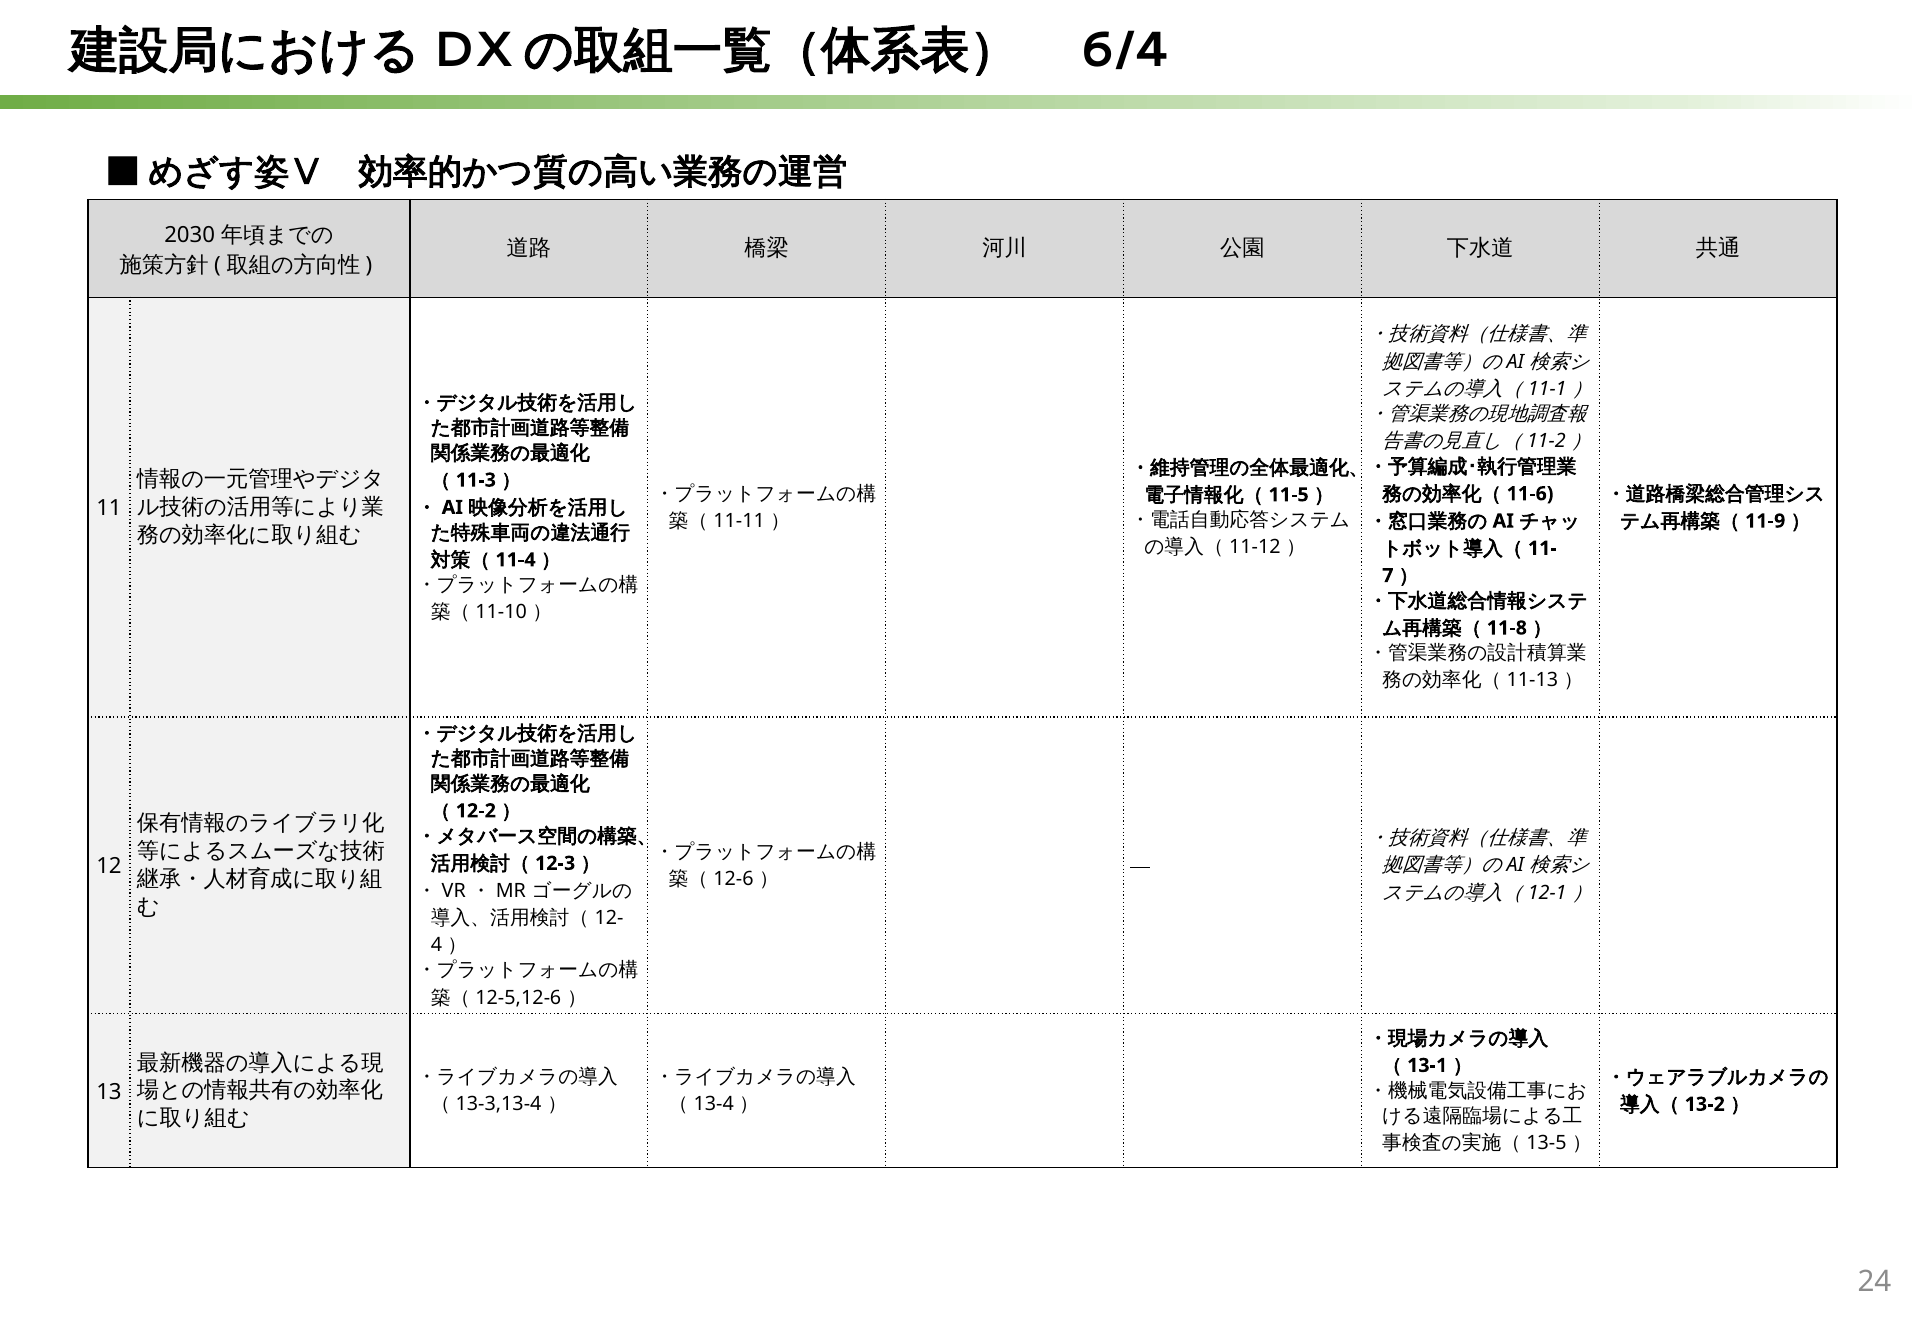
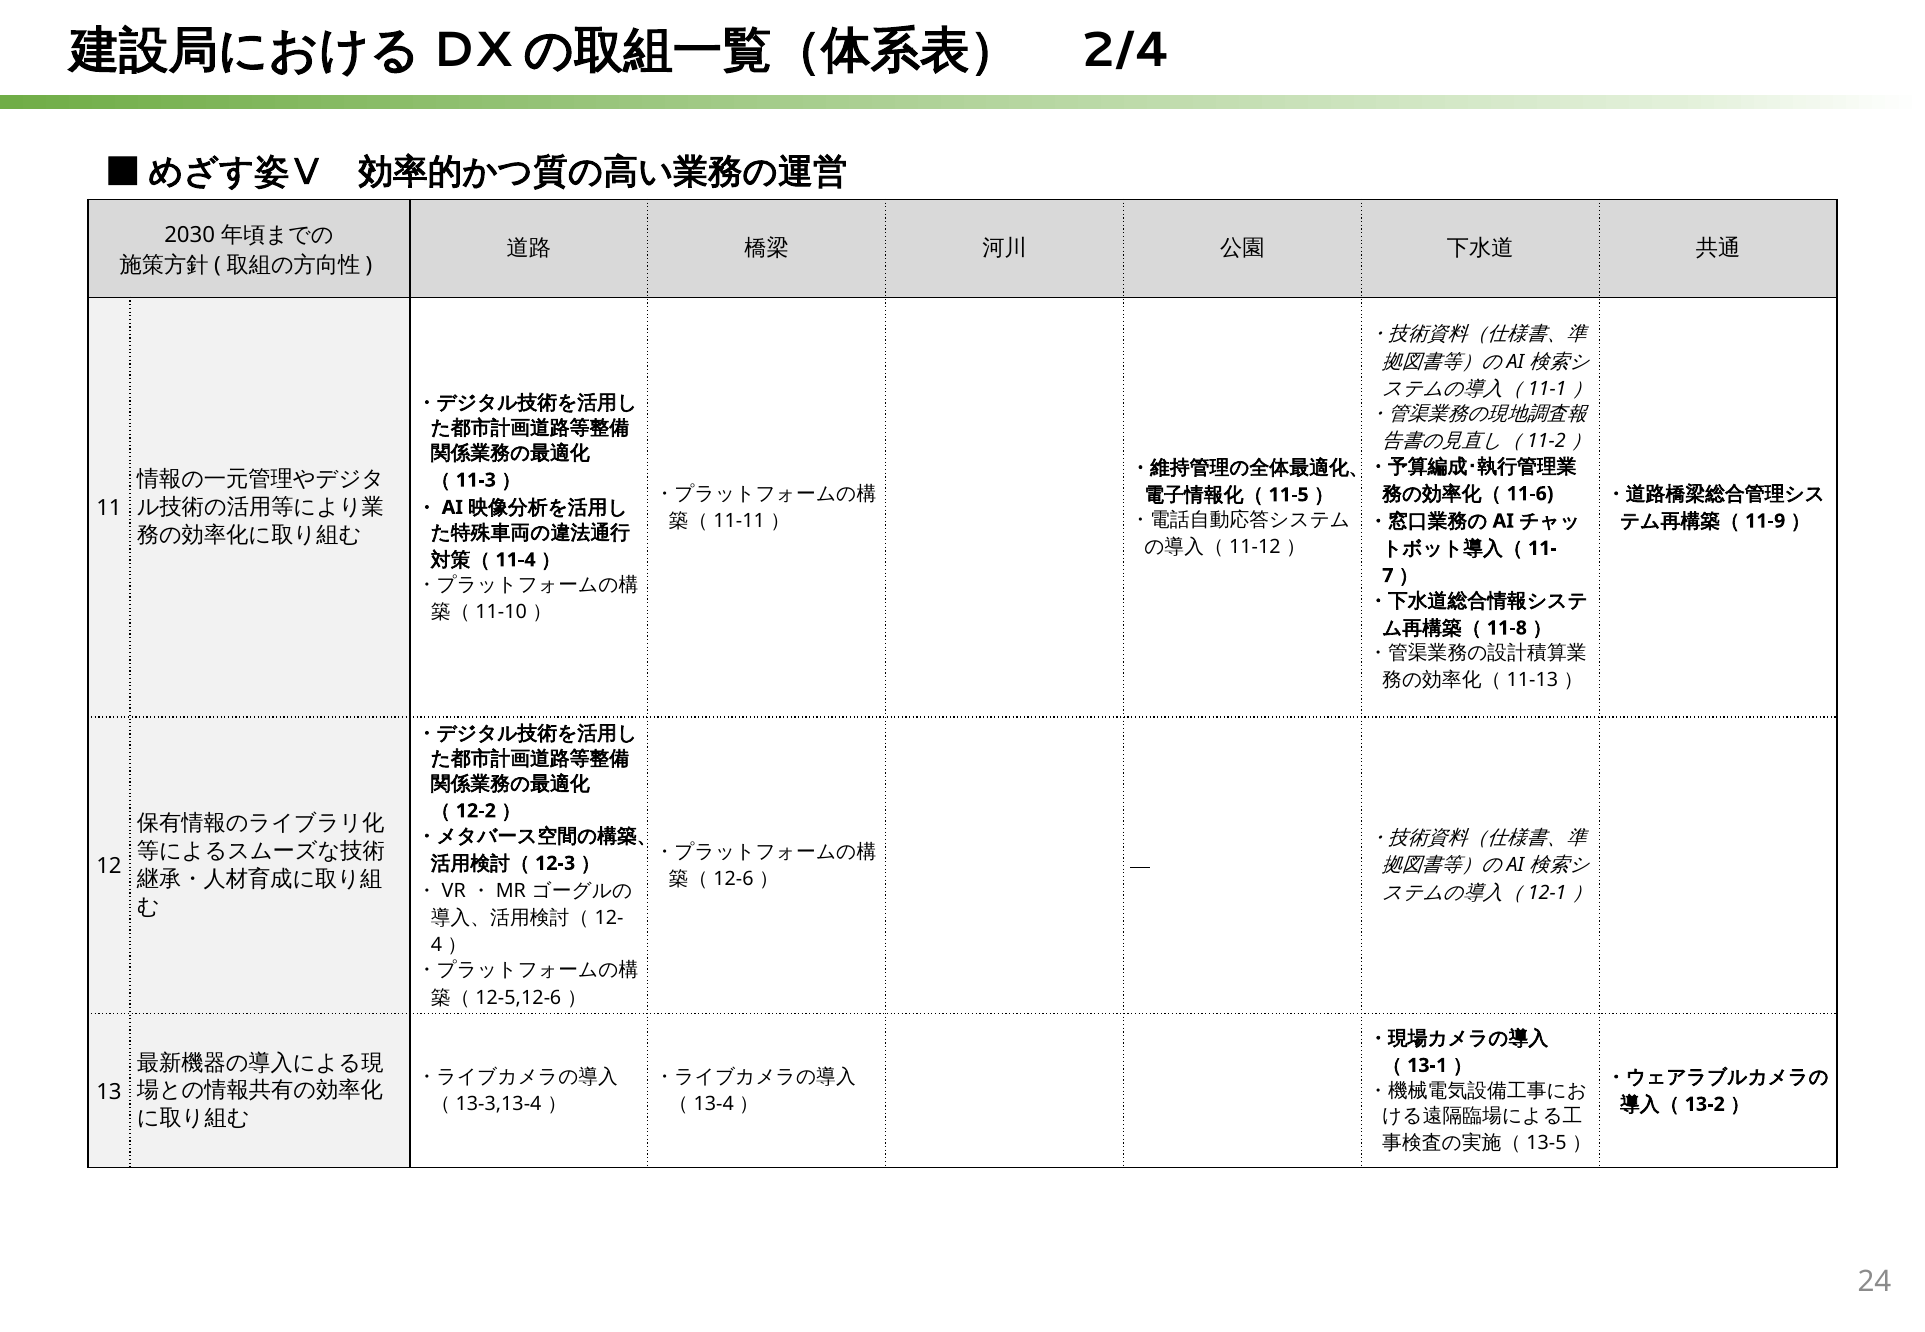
6/4: 6/4 -> 2/4
